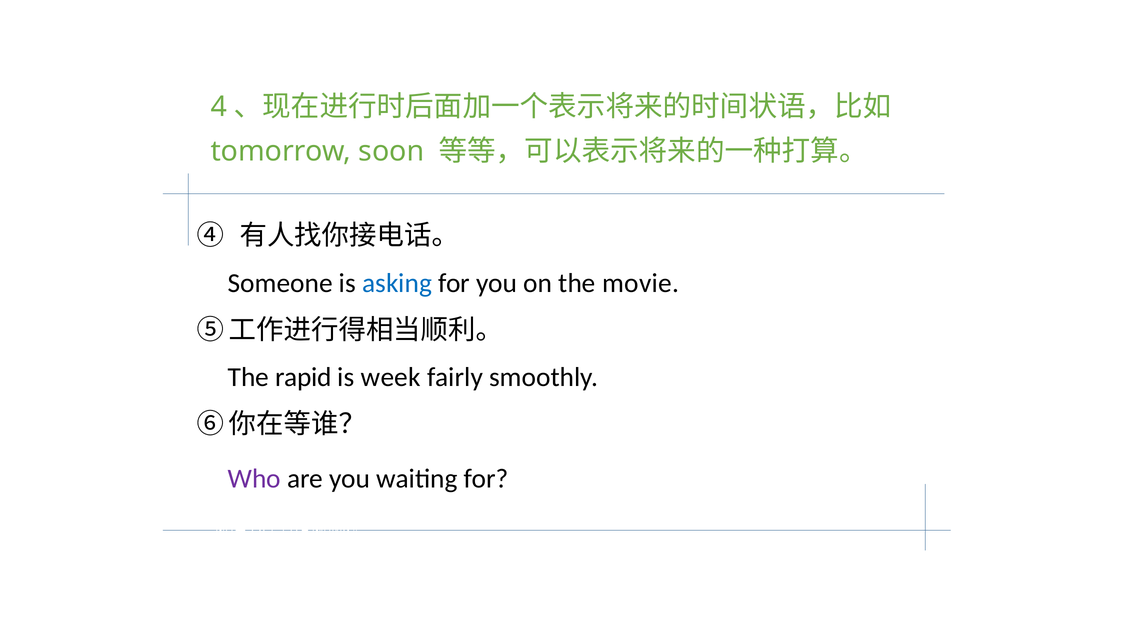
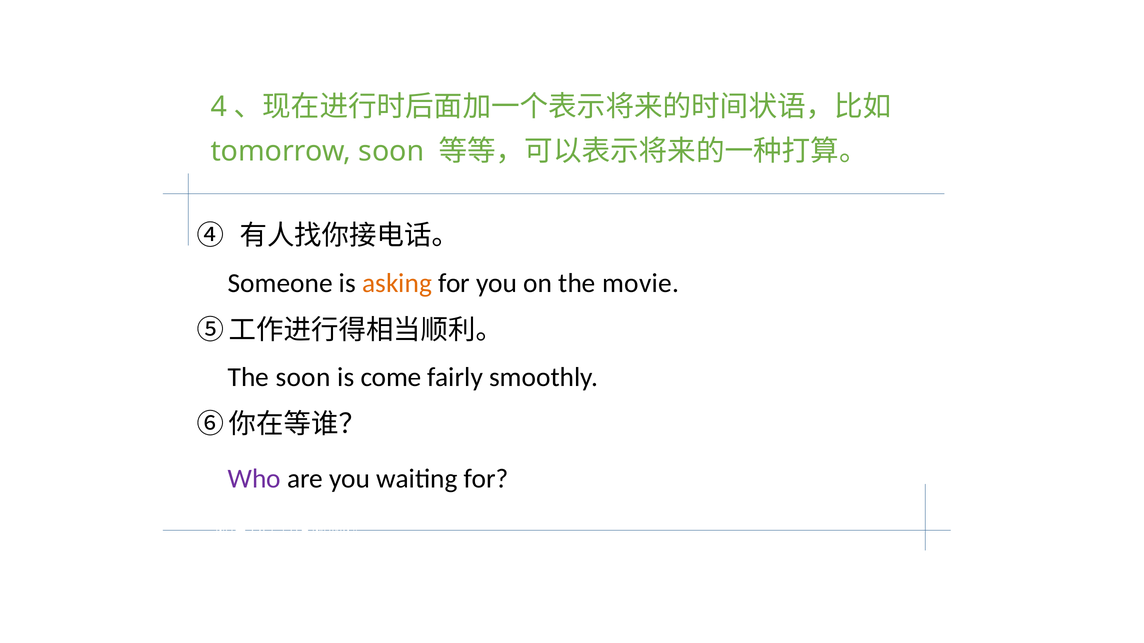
asking colour: blue -> orange
The rapid: rapid -> soon
week: week -> come
